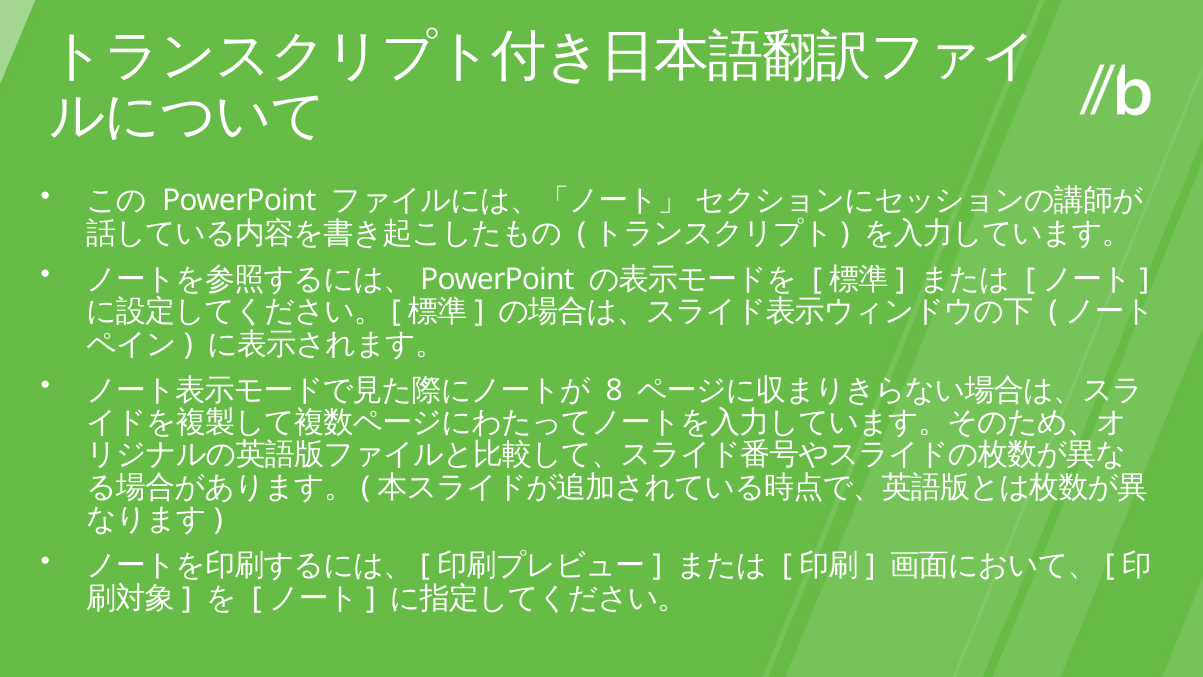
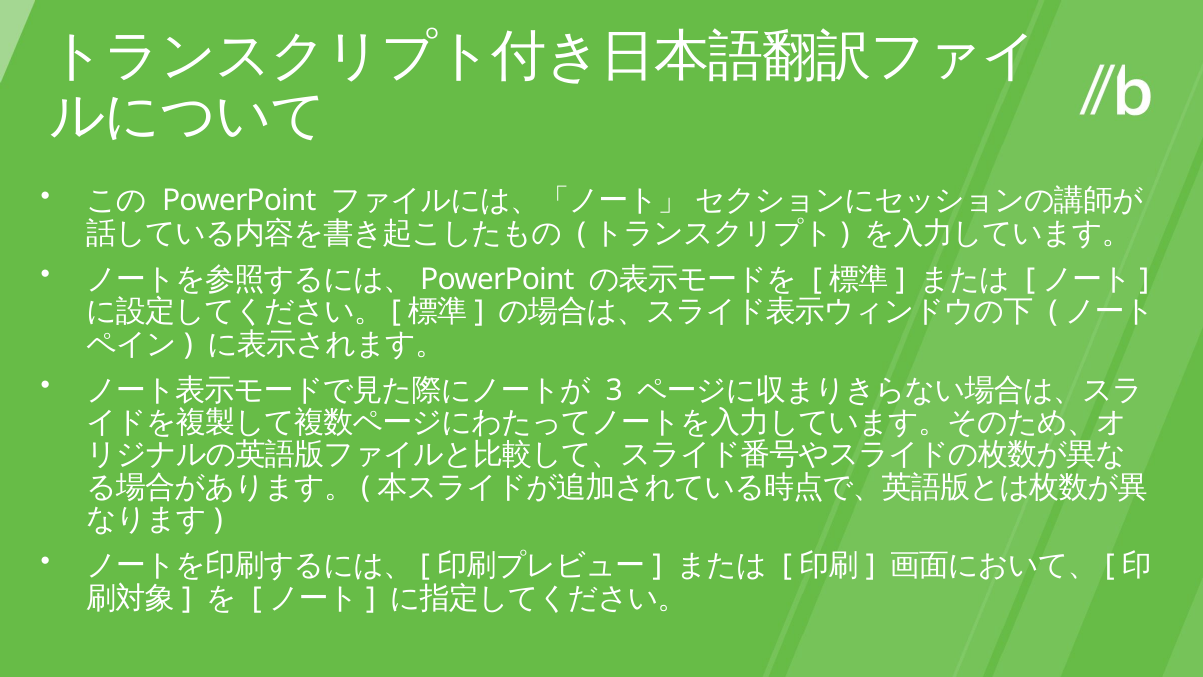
8: 8 -> 3
